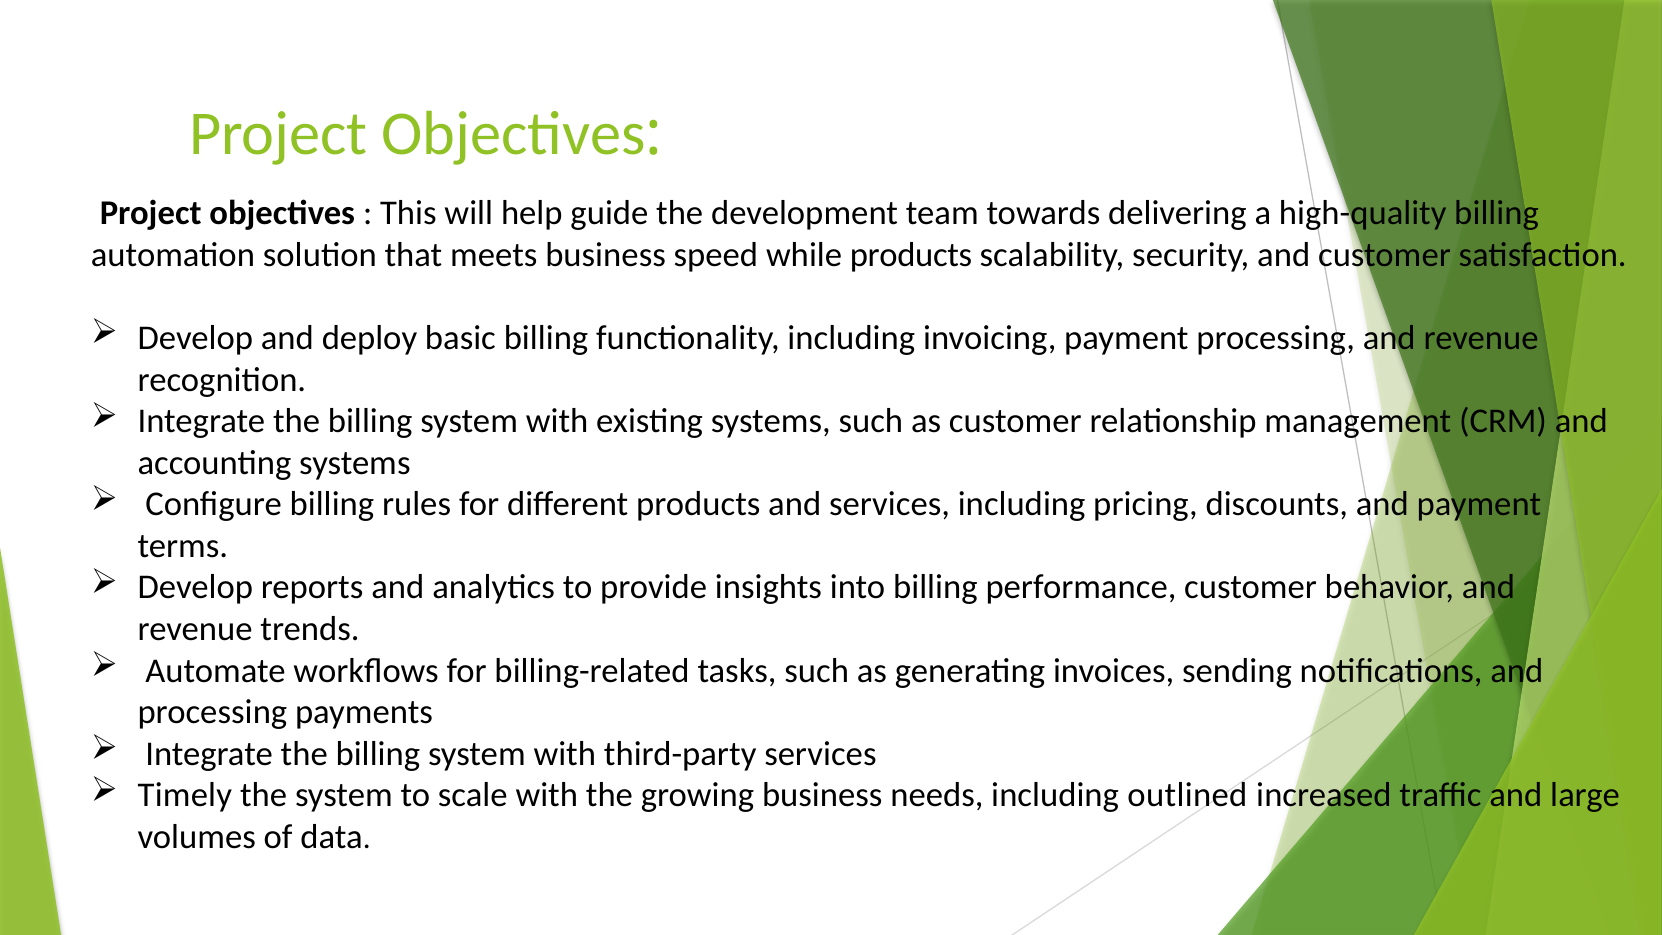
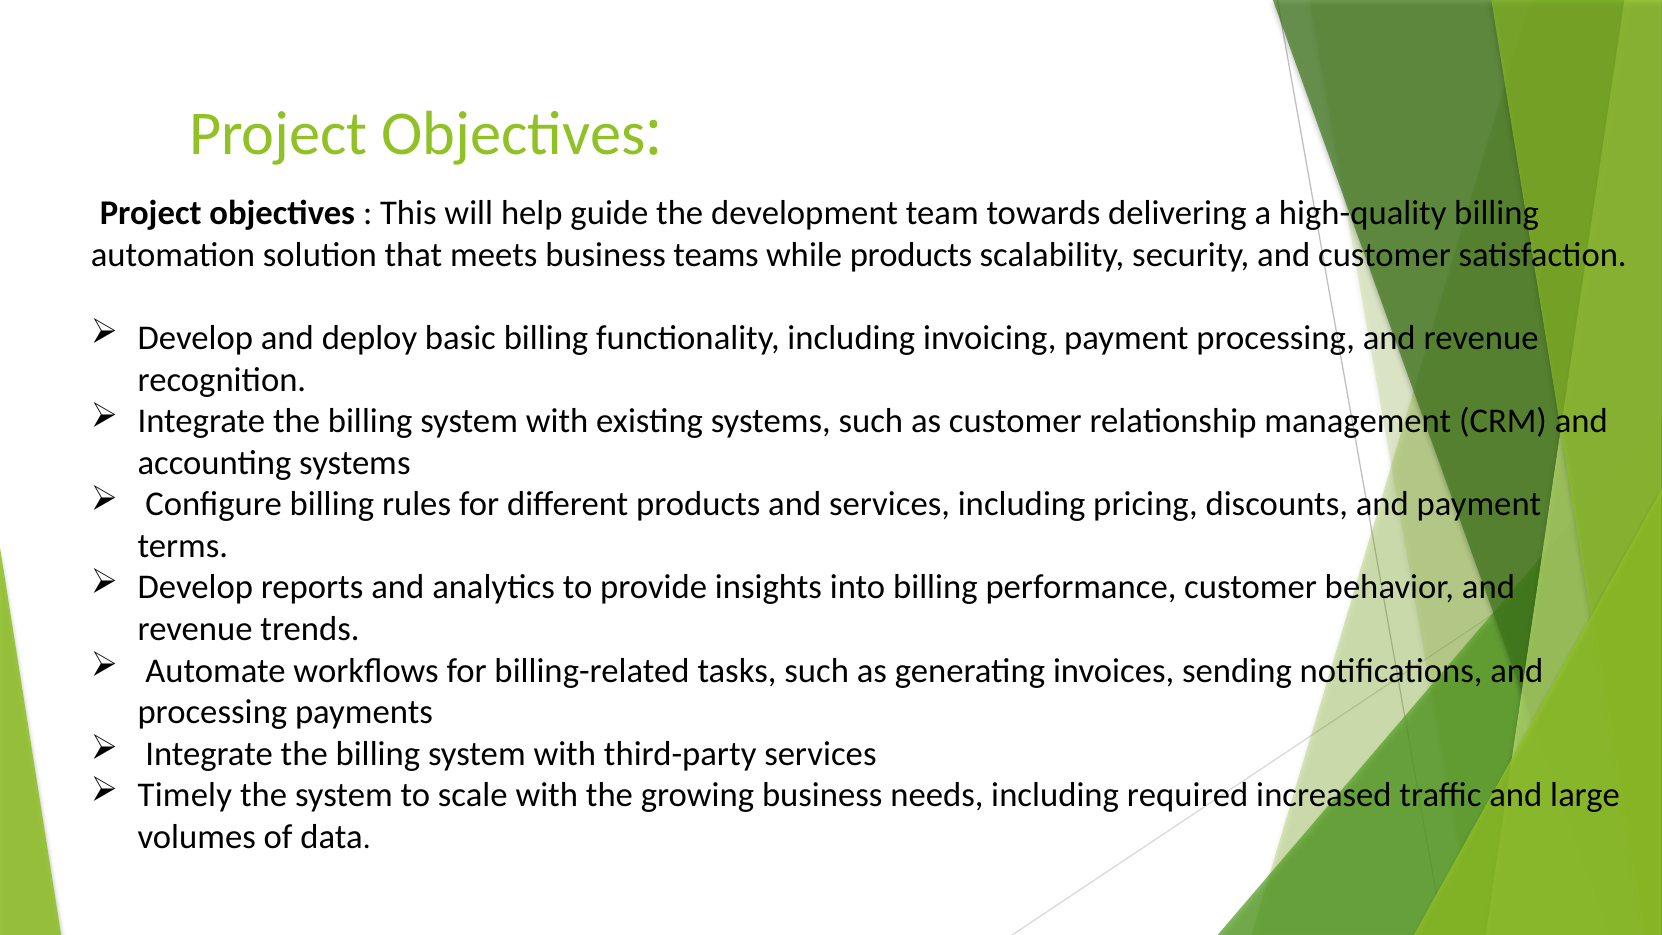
speed: speed -> teams
outlined: outlined -> required
